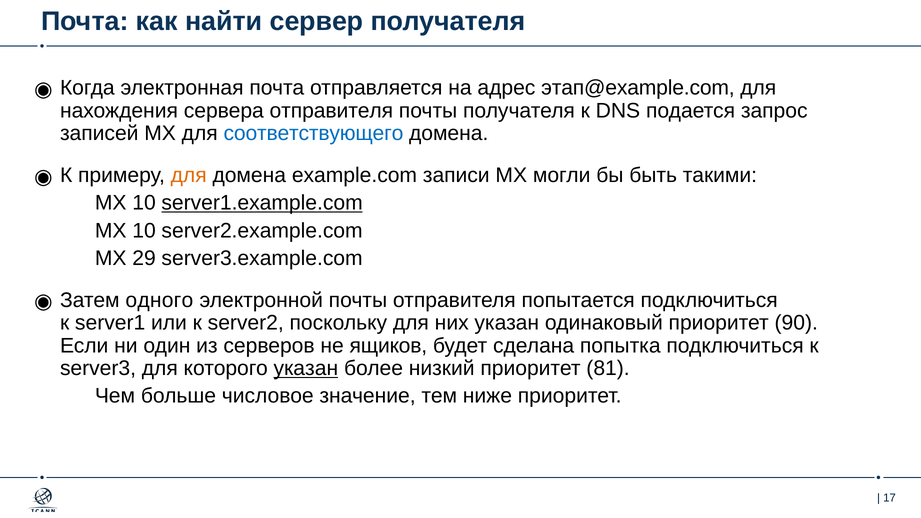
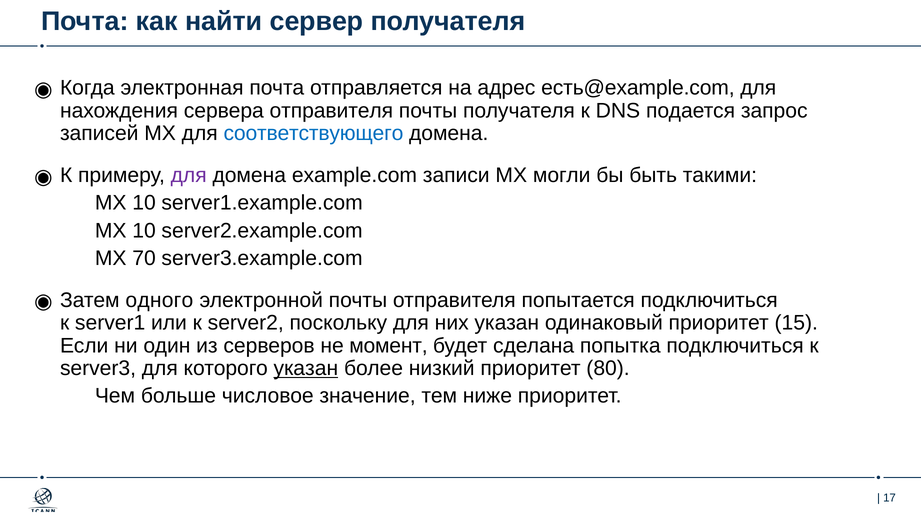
этап@example.com: этап@example.com -> есть@example.com
для at (189, 175) colour: orange -> purple
server1.example.com underline: present -> none
29: 29 -> 70
90: 90 -> 15
ящиков: ящиков -> момент
81: 81 -> 80
